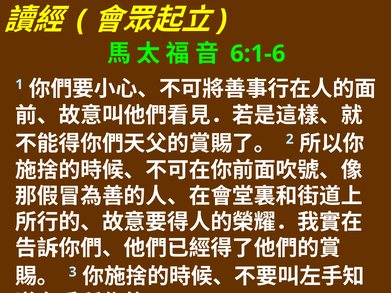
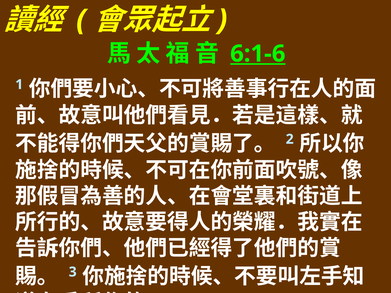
6:1-6 underline: none -> present
